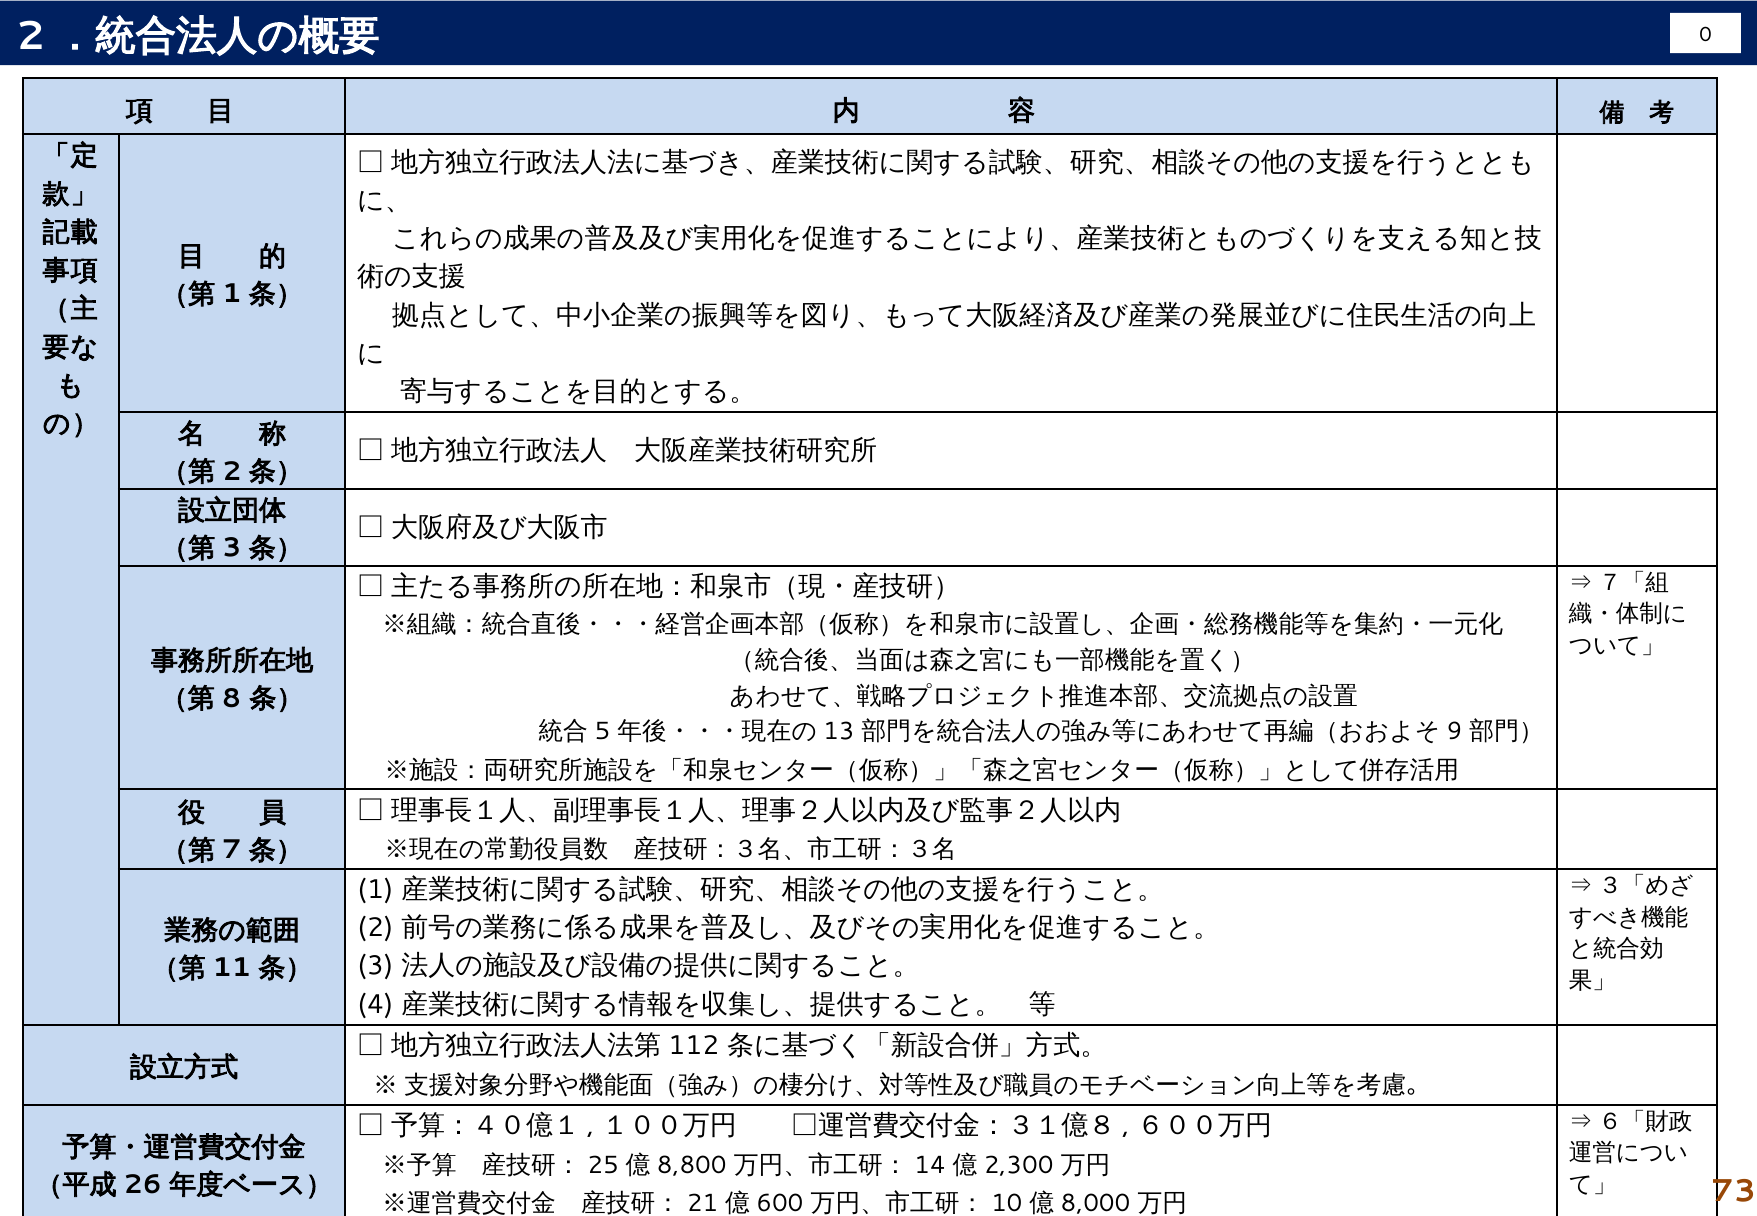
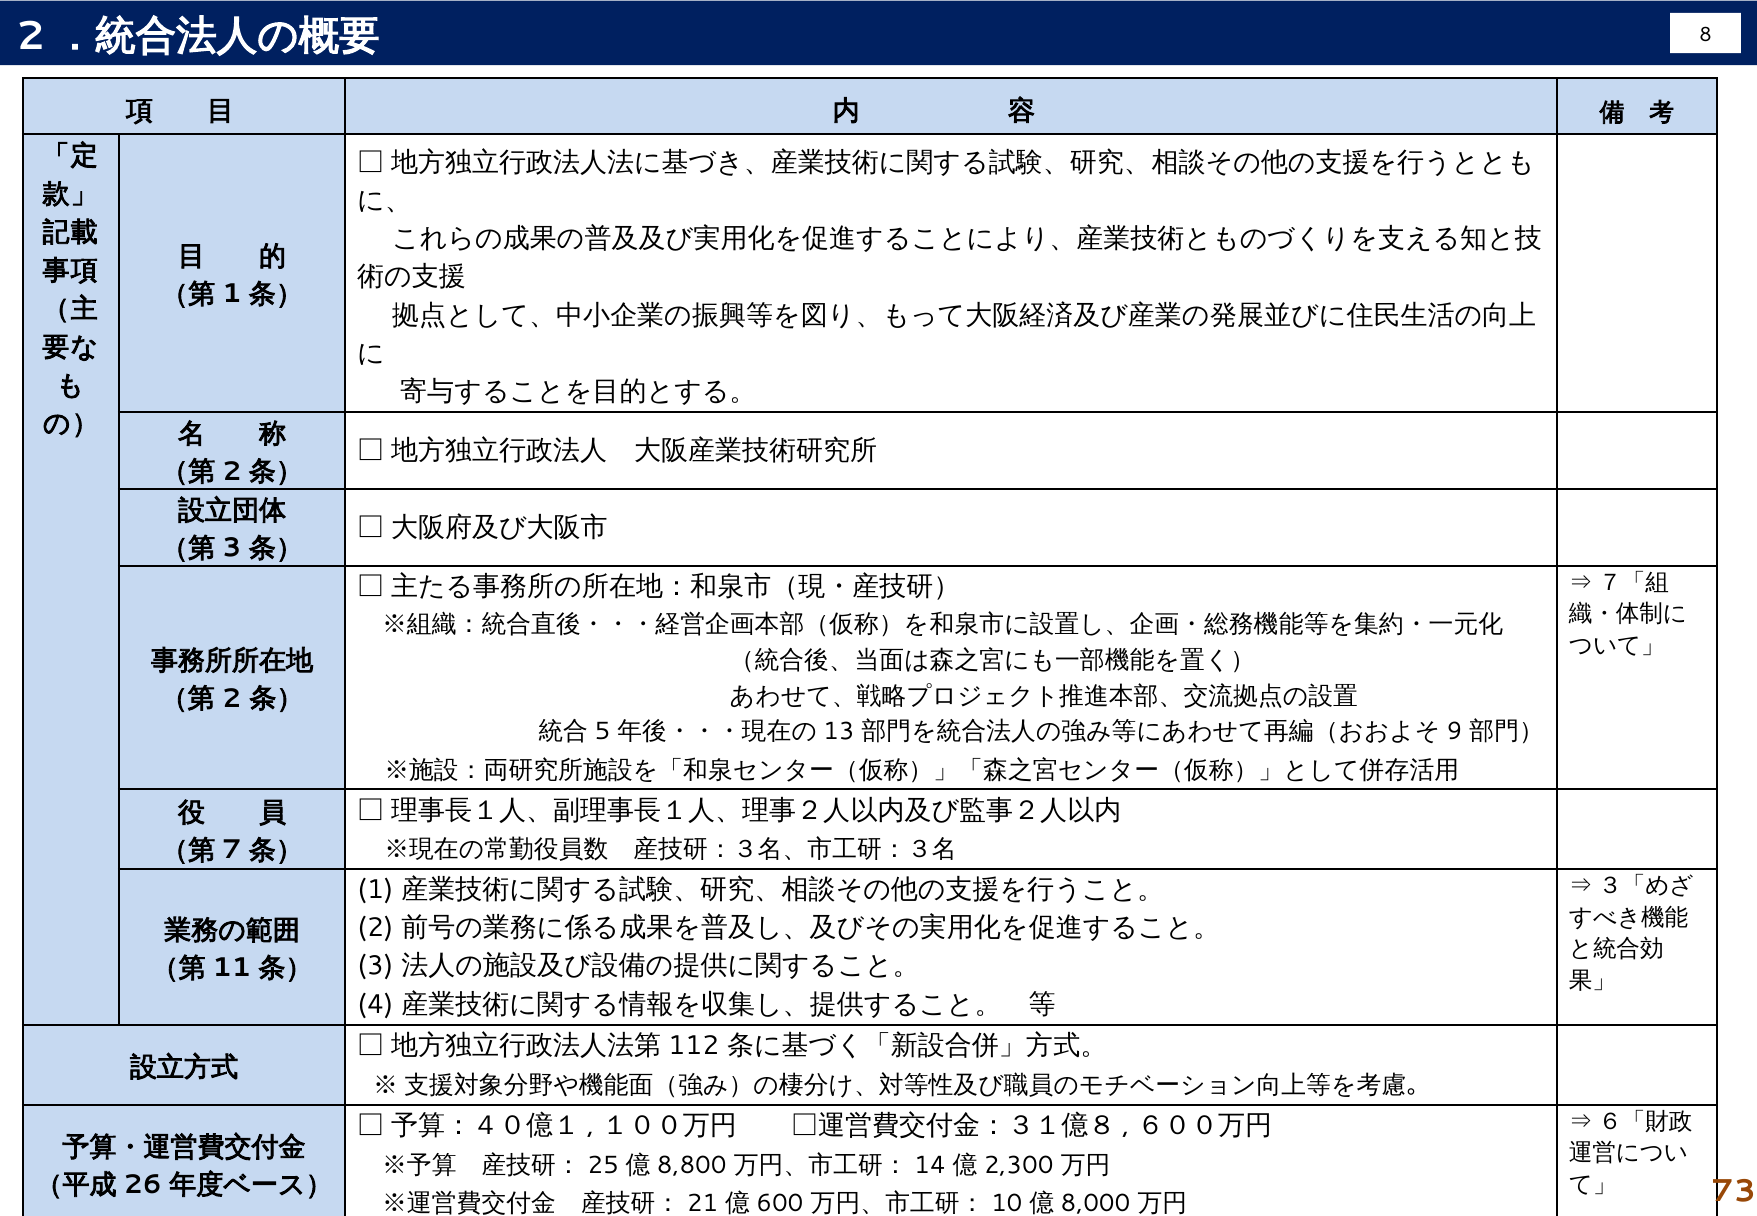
0: 0 -> 8
8 at (232, 698): 8 -> 2
